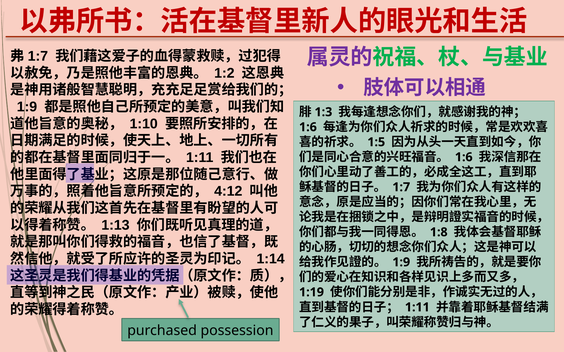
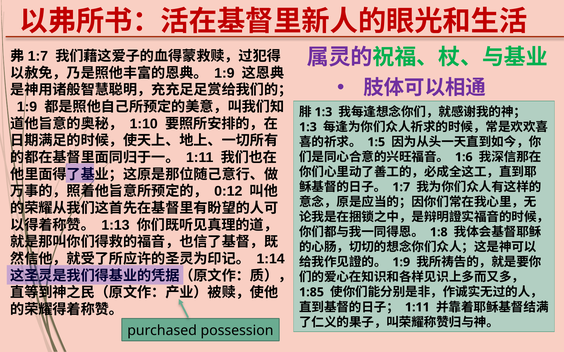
1:2 at (224, 73): 1:2 -> 1:9
1:6 at (308, 127): 1:6 -> 1:3
4:12: 4:12 -> 0:12
1:19: 1:19 -> 1:85
